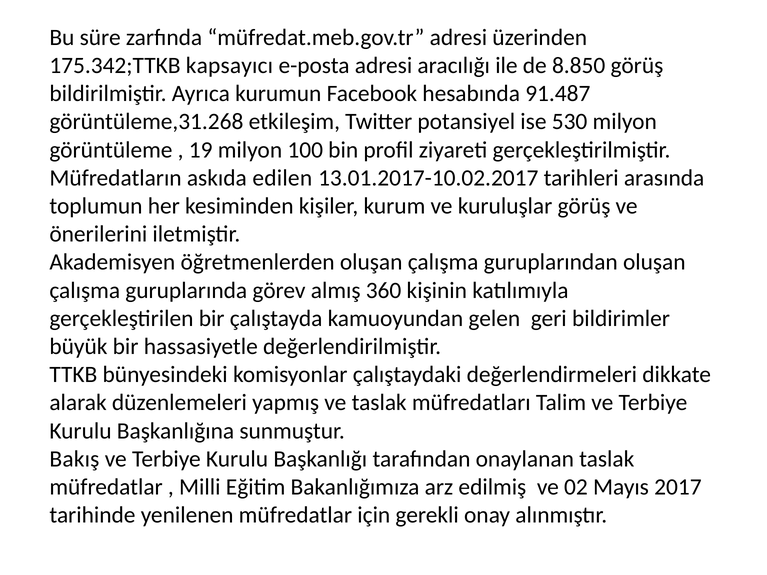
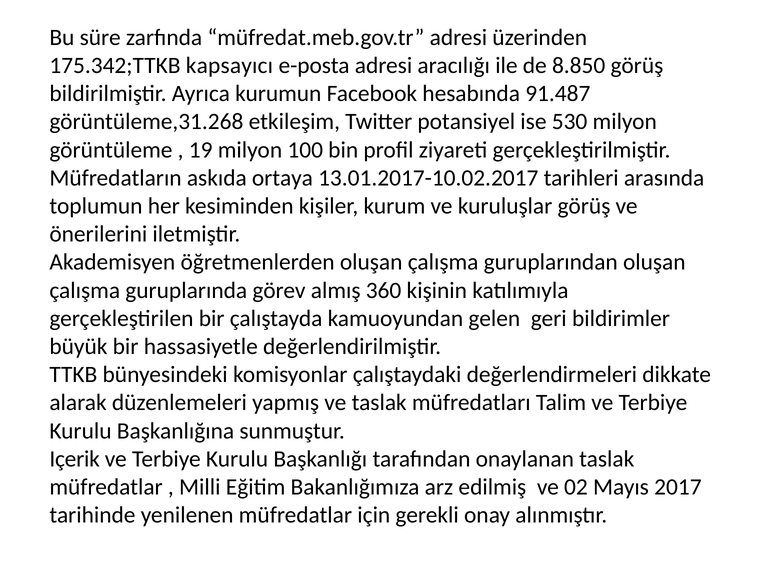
edilen: edilen -> ortaya
Bakış: Bakış -> Içerik
